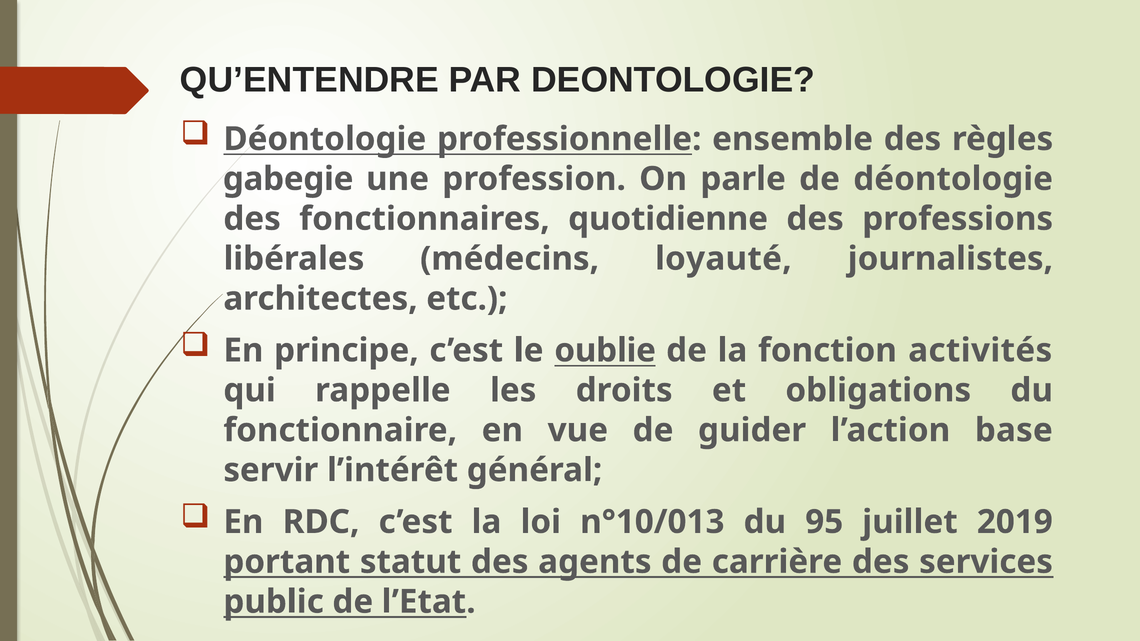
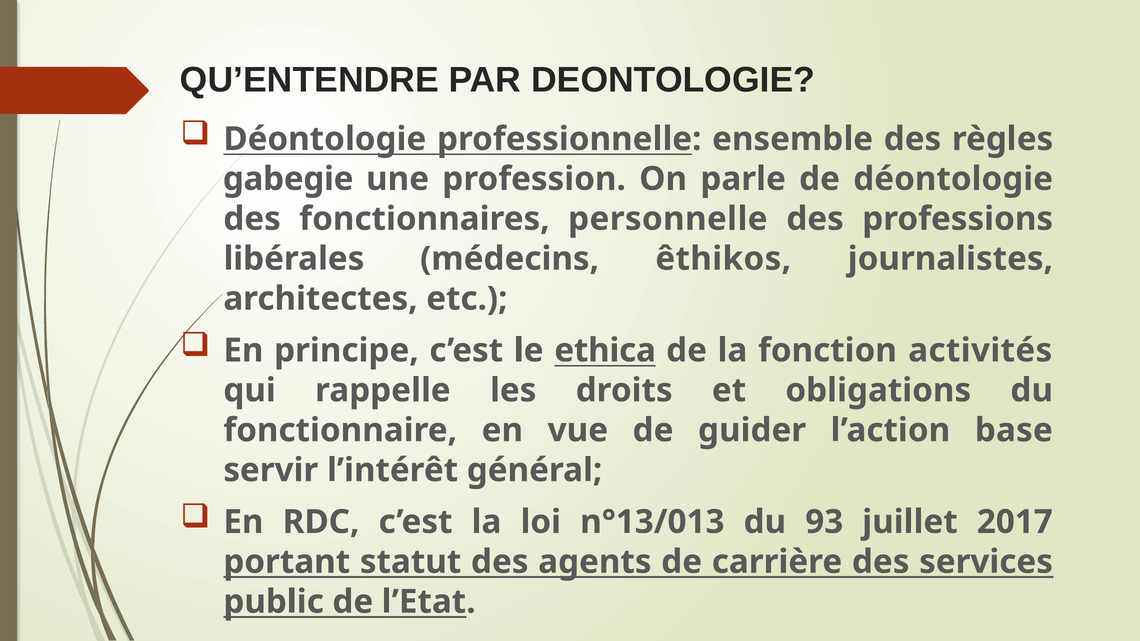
quotidienne: quotidienne -> personnelle
loyauté: loyauté -> êthikos
oublie: oublie -> ethica
n°10/013: n°10/013 -> n°13/013
95: 95 -> 93
2019: 2019 -> 2017
